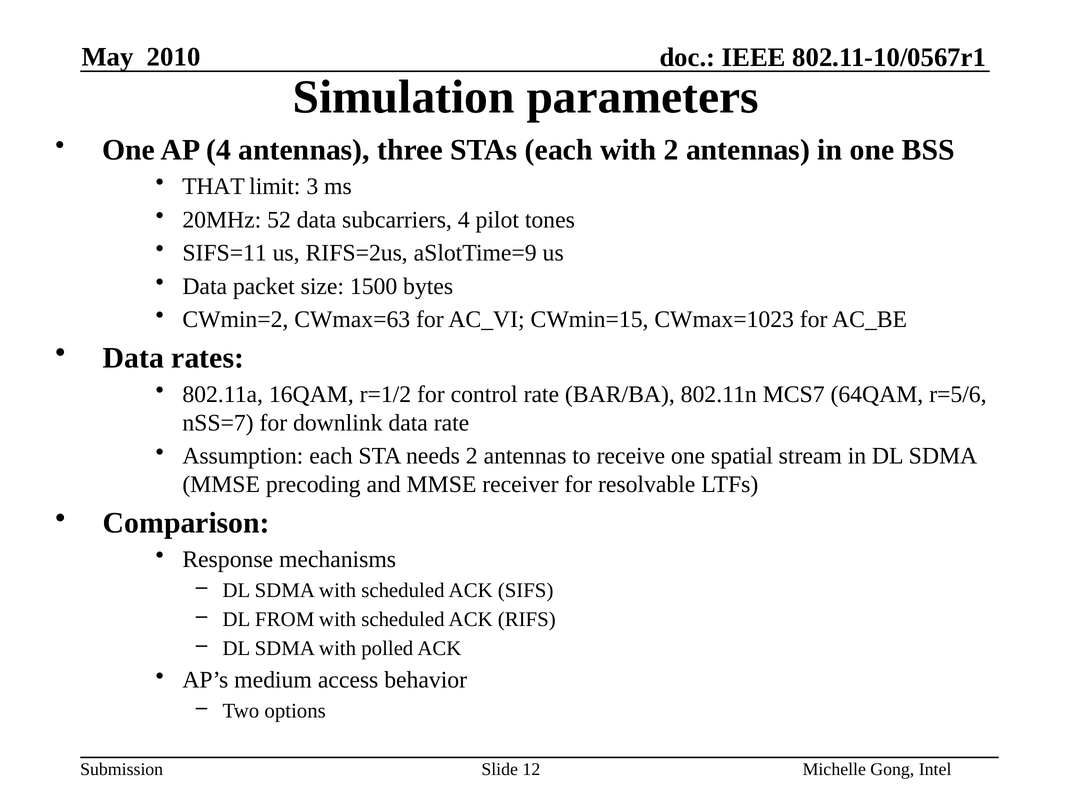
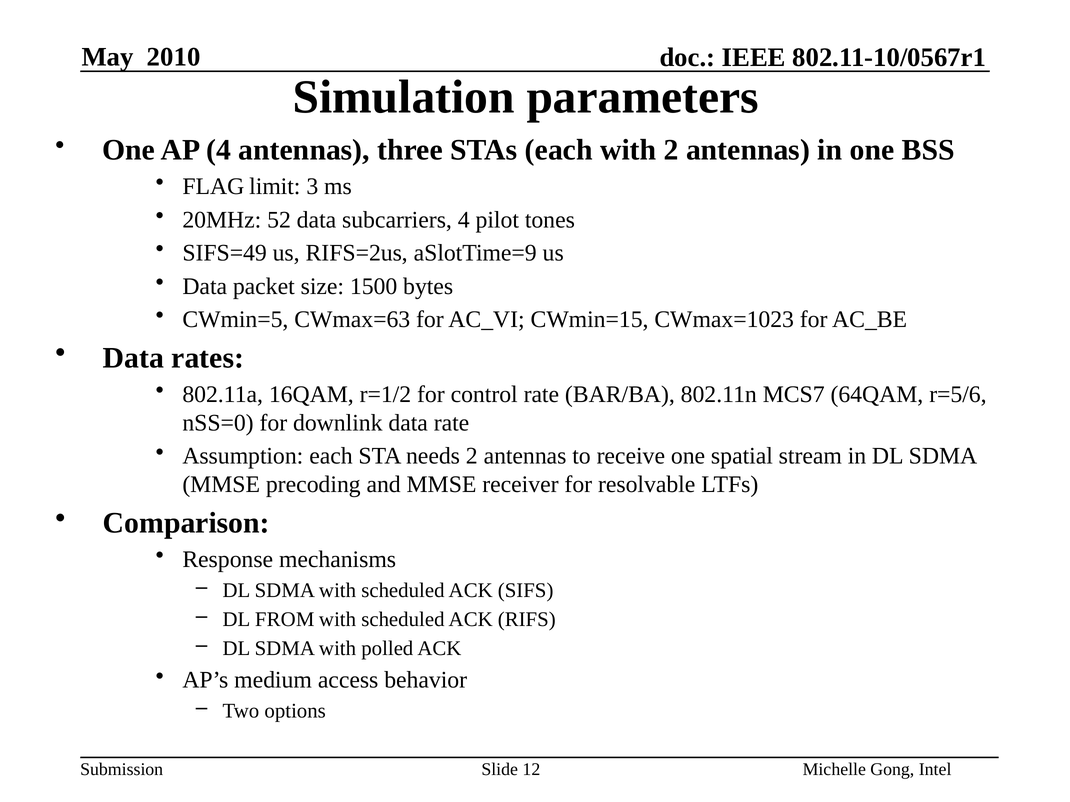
THAT: THAT -> FLAG
SIFS=11: SIFS=11 -> SIFS=49
CWmin=2: CWmin=2 -> CWmin=5
nSS=7: nSS=7 -> nSS=0
